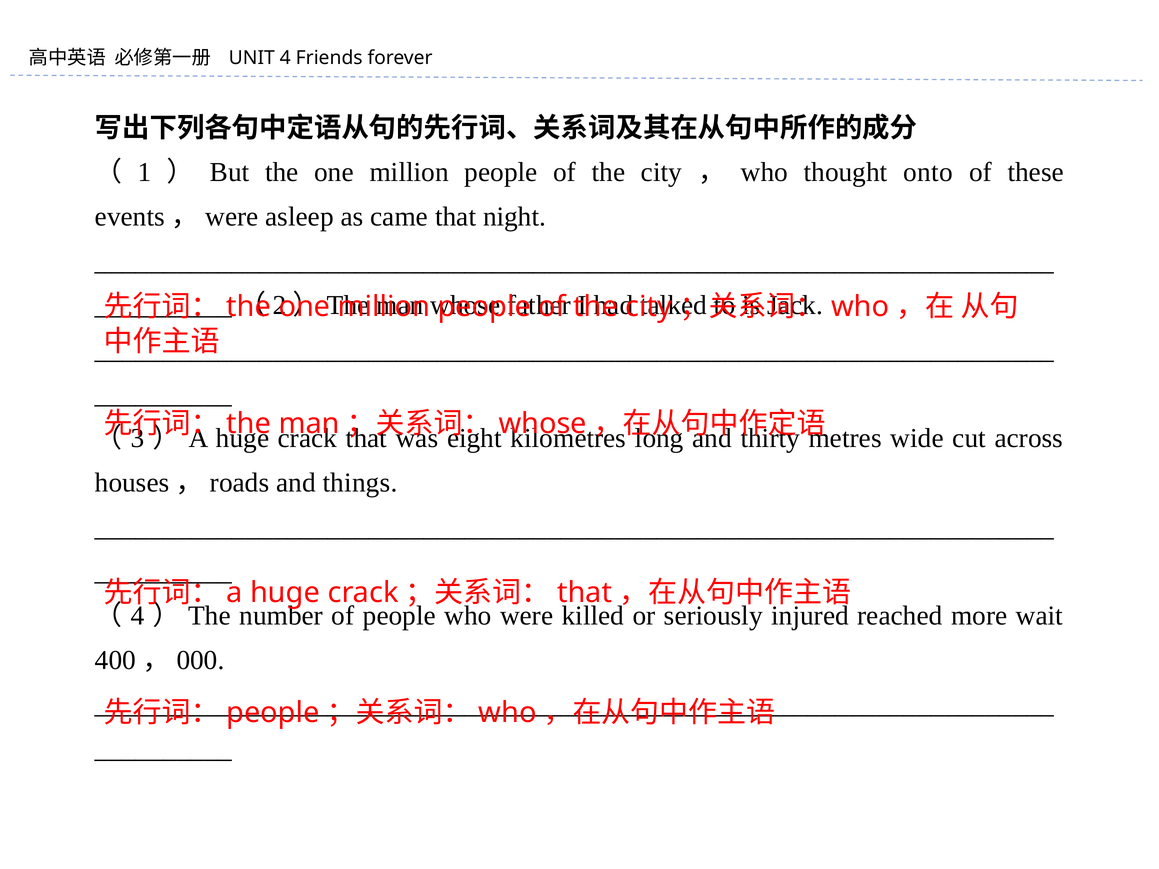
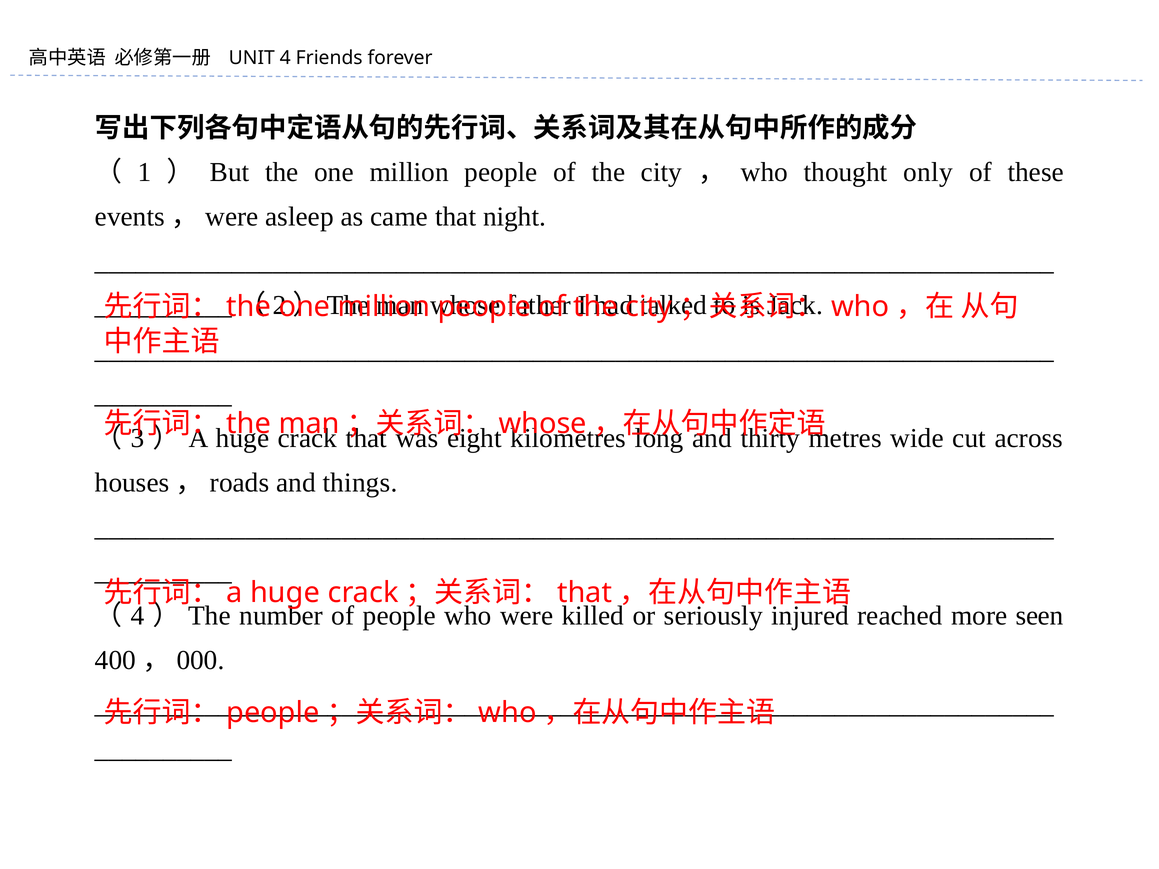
onto: onto -> only
wait: wait -> seen
